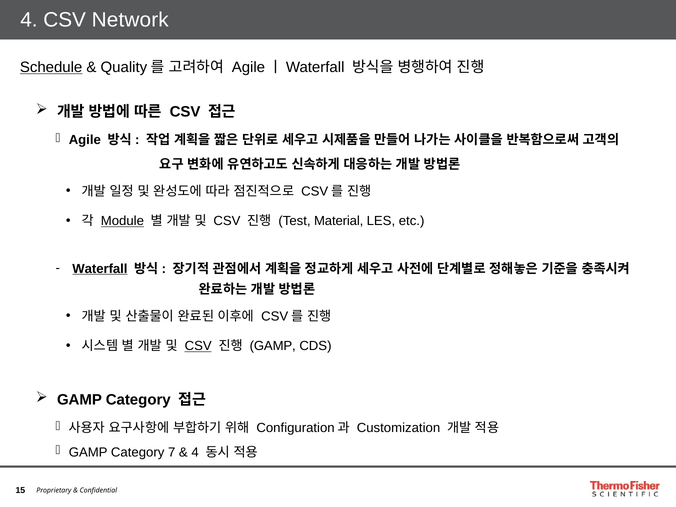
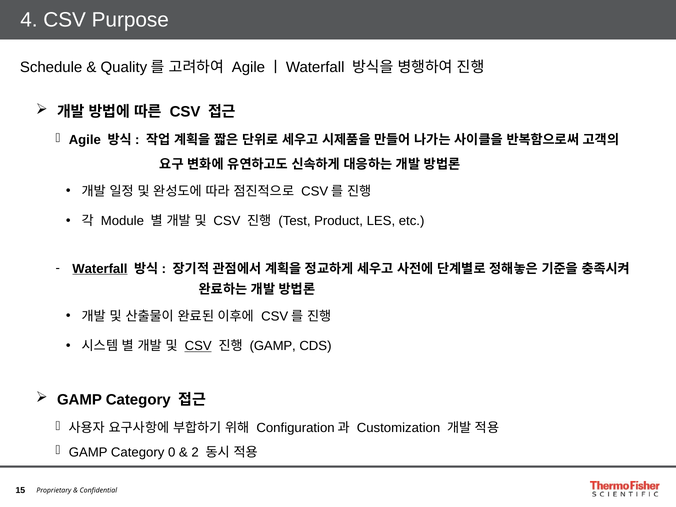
Network: Network -> Purpose
Schedule underline: present -> none
Module underline: present -> none
Material: Material -> Product
7: 7 -> 0
4 at (195, 452): 4 -> 2
